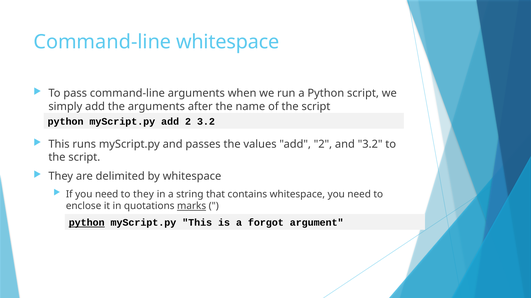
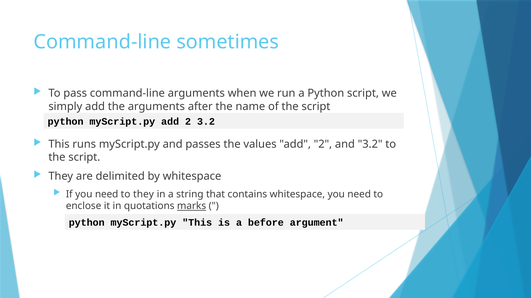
Command-line whitespace: whitespace -> sometimes
python at (87, 223) underline: present -> none
forgot: forgot -> before
